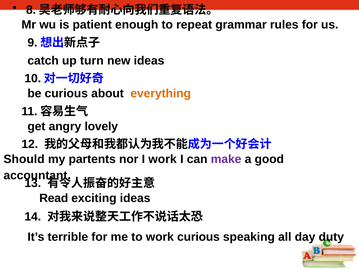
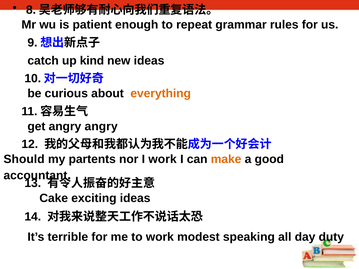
turn: turn -> kind
angry lovely: lovely -> angry
make colour: purple -> orange
Read: Read -> Cake
work curious: curious -> modest
